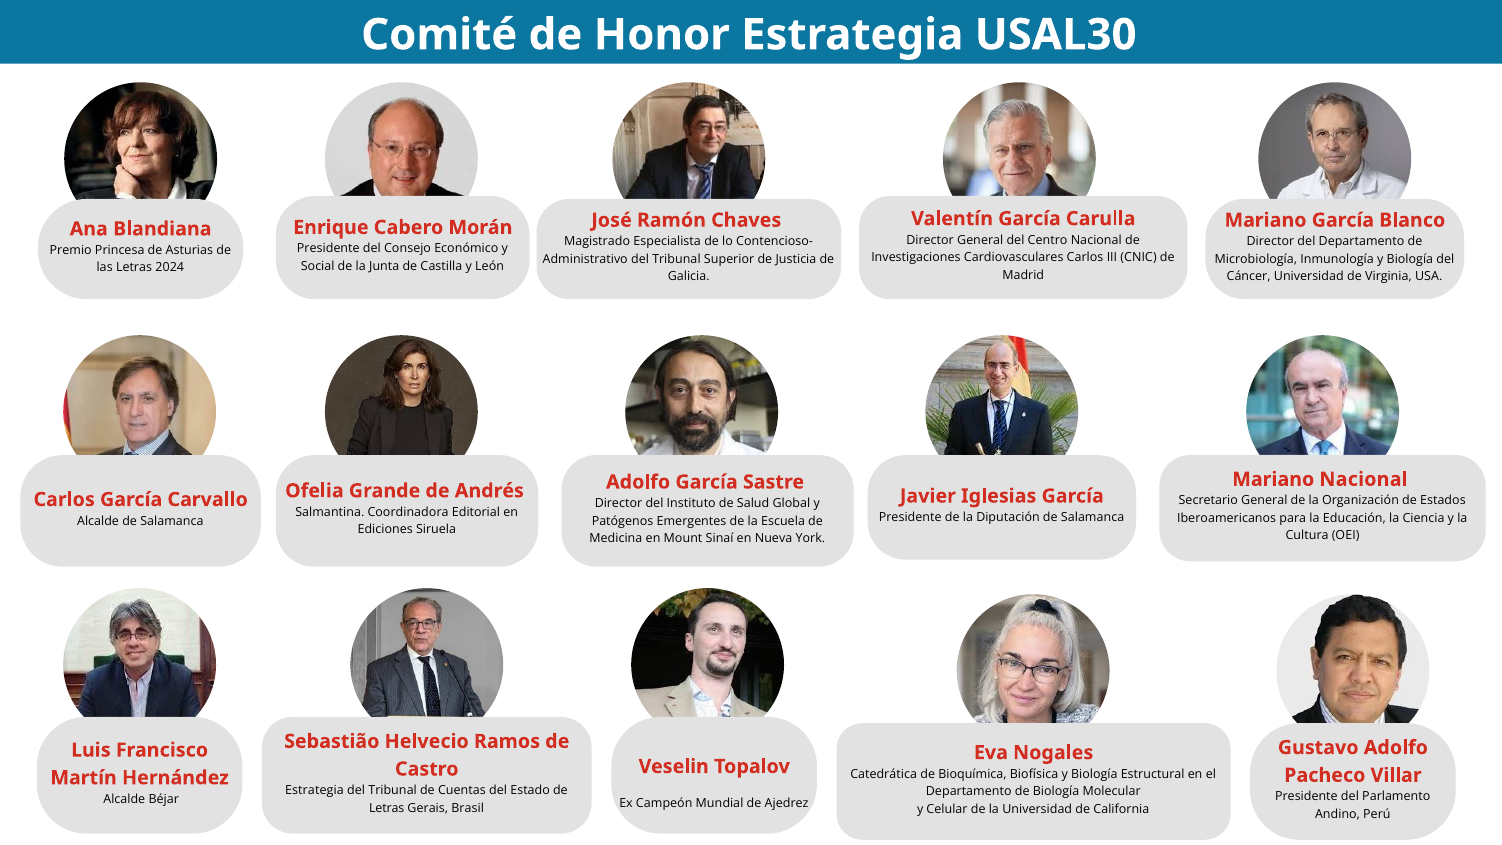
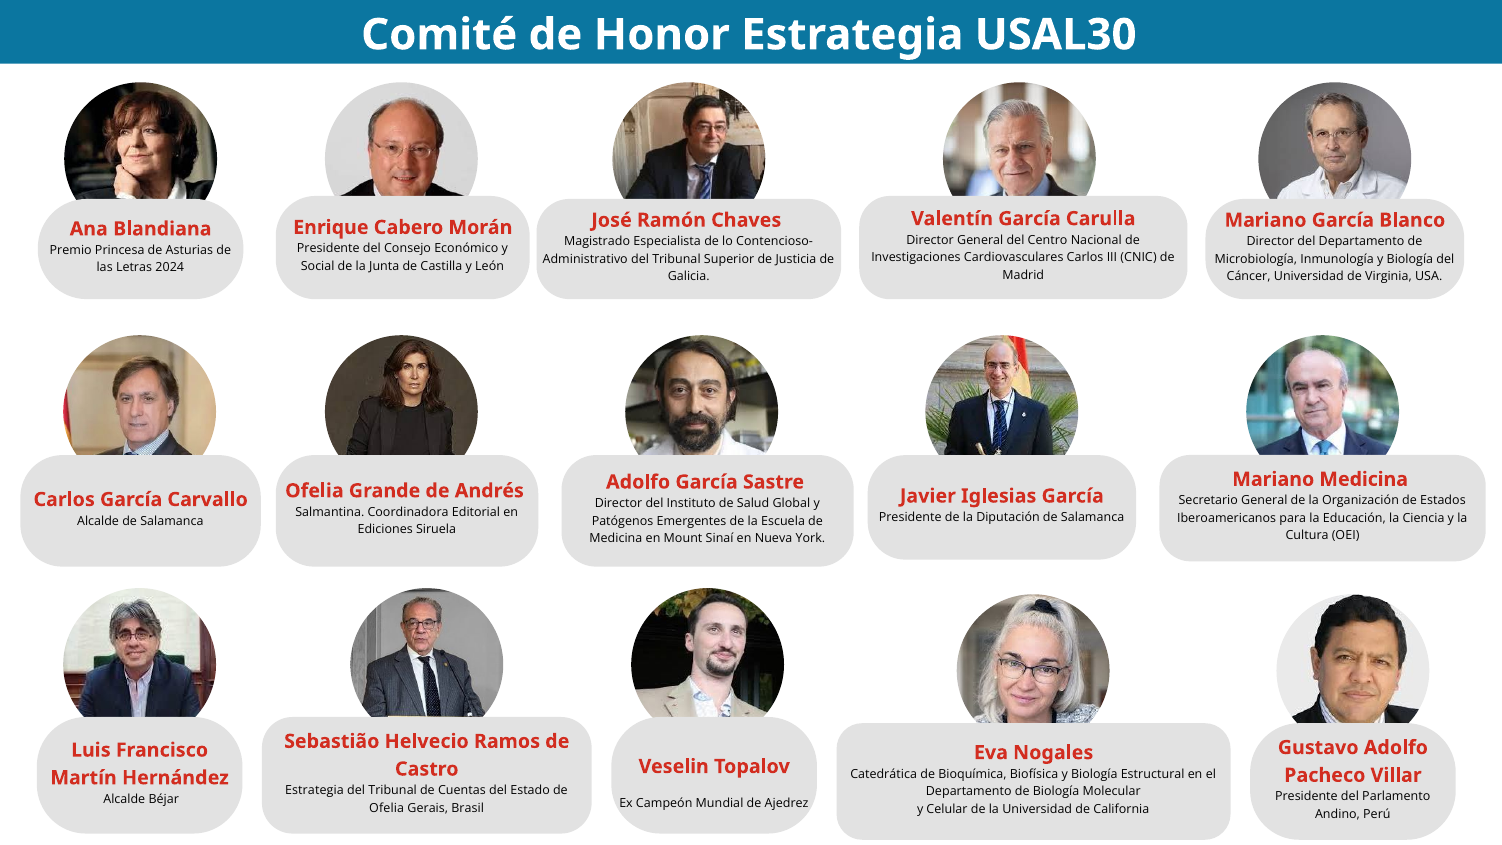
Mariano Nacional: Nacional -> Medicina
Letras at (387, 808): Letras -> Ofelia
